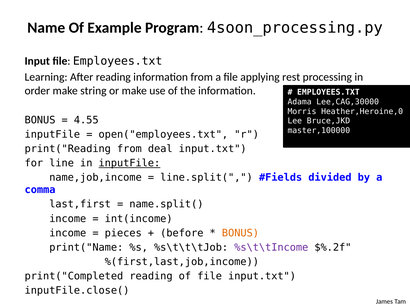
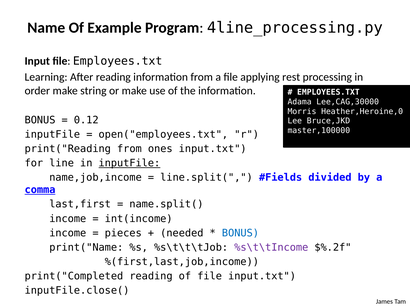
4soon_processing.py: 4soon_processing.py -> 4line_processing.py
4.55: 4.55 -> 0.12
deal: deal -> ones
comma underline: none -> present
before: before -> needed
BONUS at (240, 233) colour: orange -> blue
